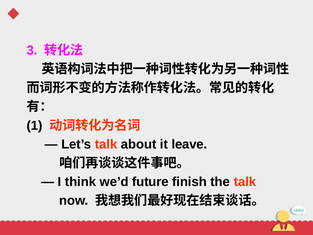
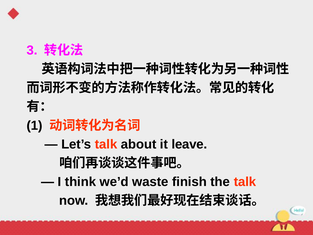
future: future -> waste
